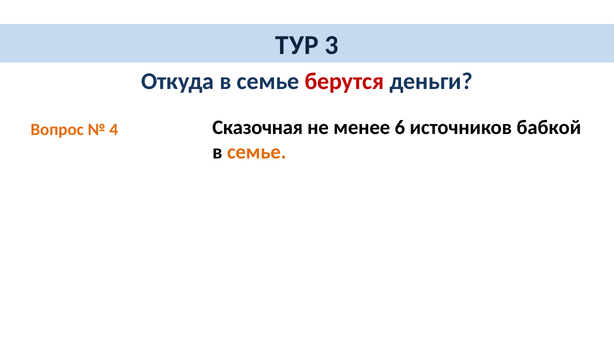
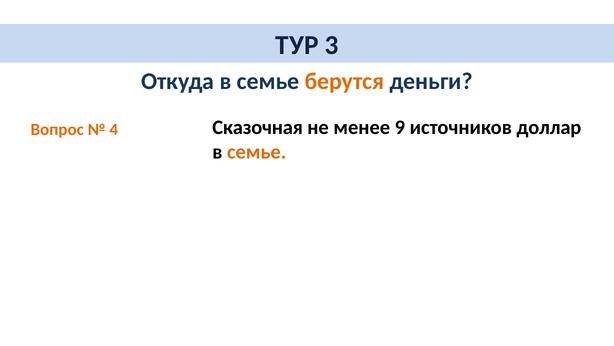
берутся colour: red -> orange
6: 6 -> 9
бабкой: бабкой -> доллар
